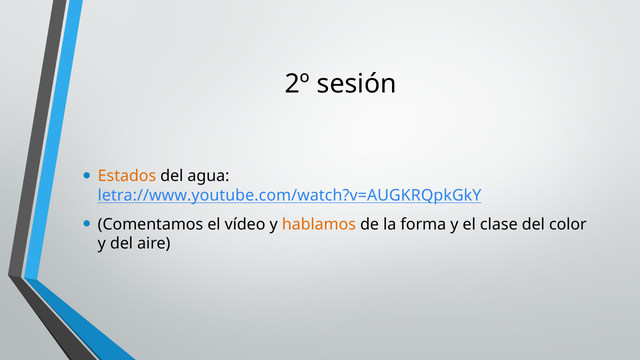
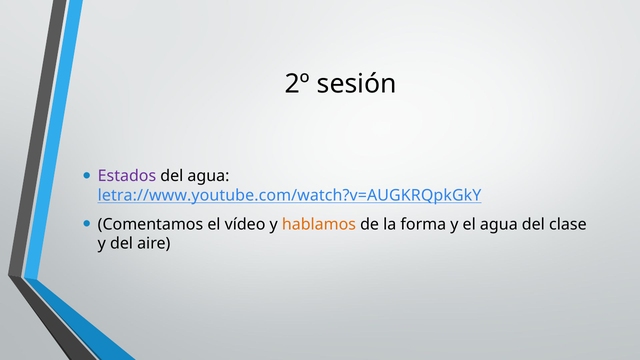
Estados colour: orange -> purple
el clase: clase -> agua
color: color -> clase
